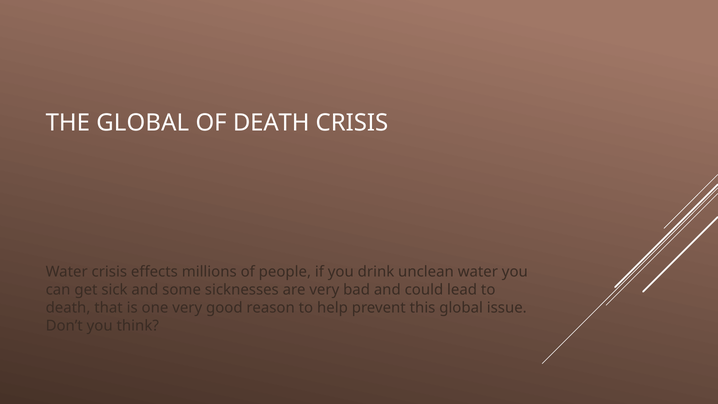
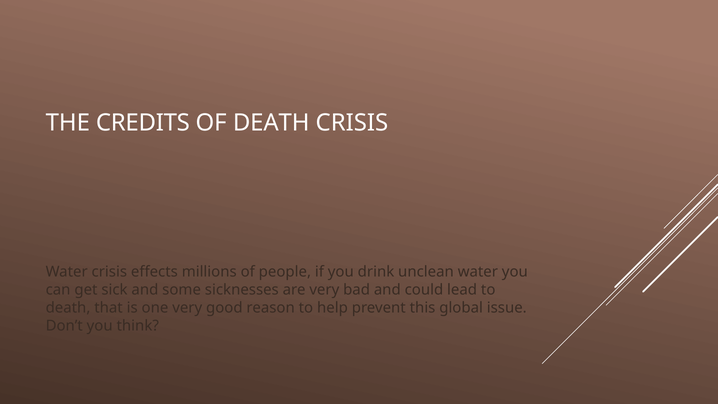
THE GLOBAL: GLOBAL -> CREDITS
